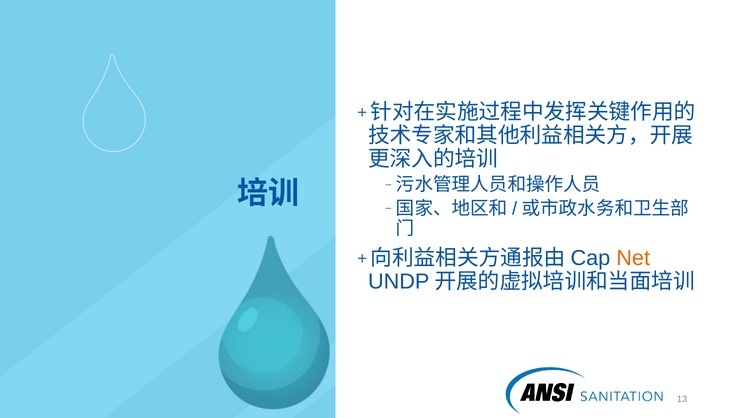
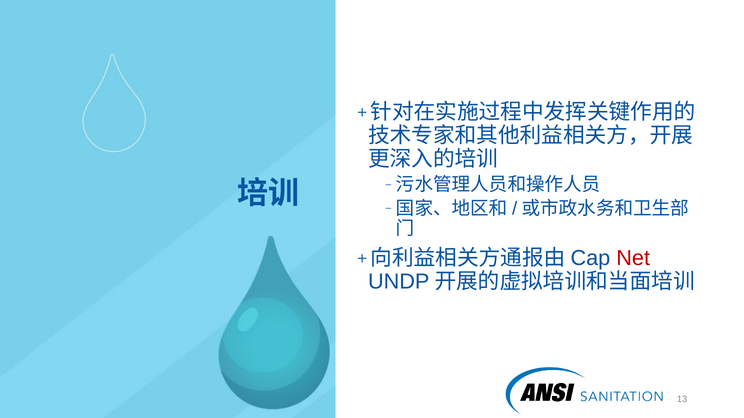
Net colour: orange -> red
